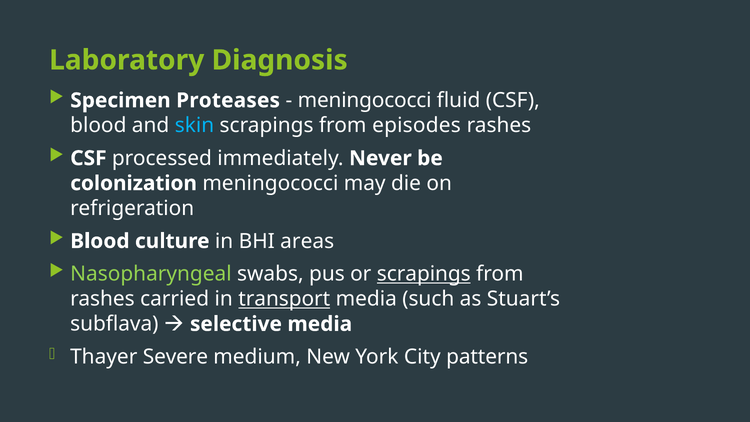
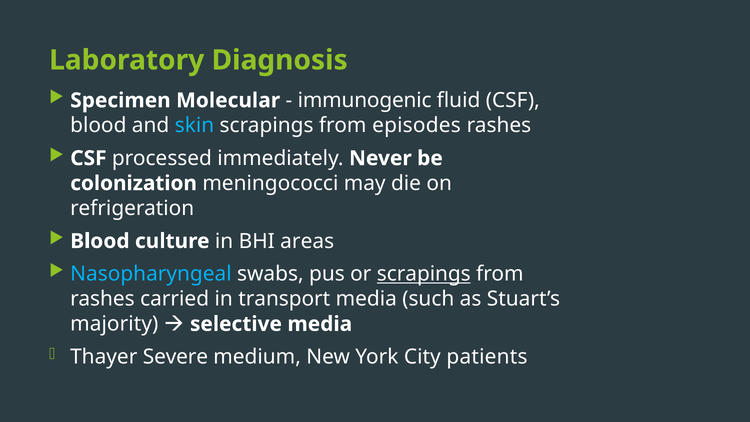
Proteases: Proteases -> Molecular
meningococci at (365, 100): meningococci -> immunogenic
Nasopharyngeal colour: light green -> light blue
transport underline: present -> none
subflava: subflava -> majority
patterns: patterns -> patients
